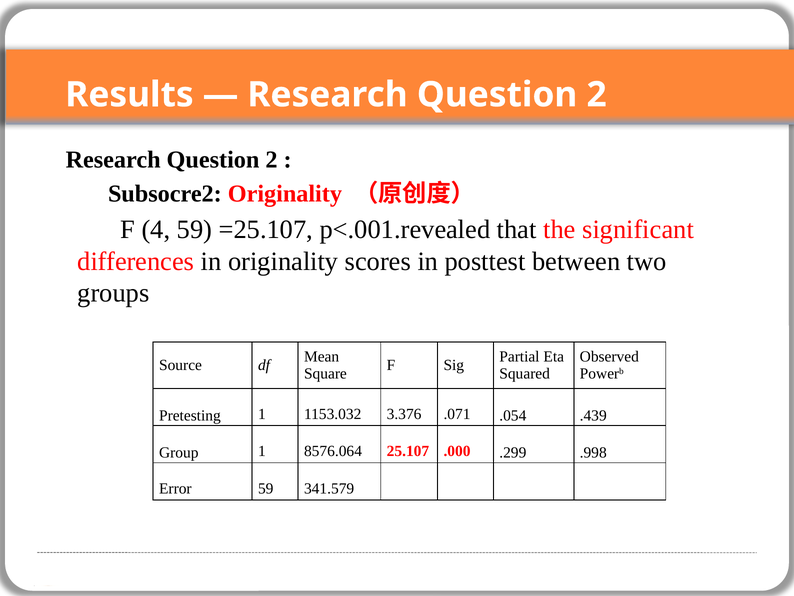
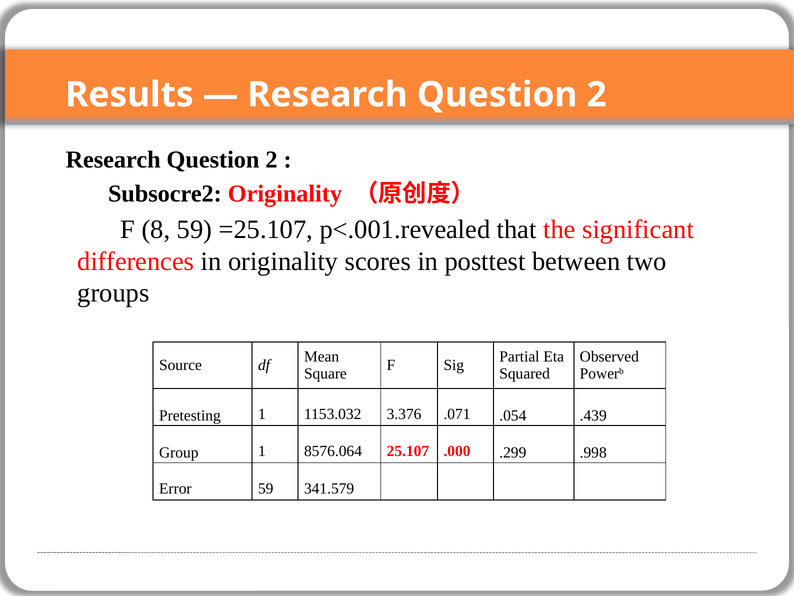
4: 4 -> 8
